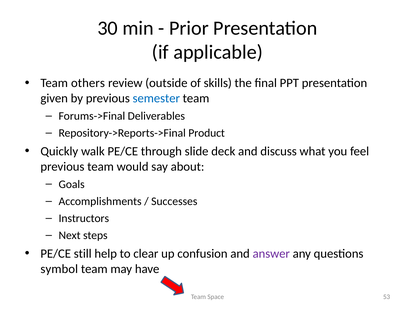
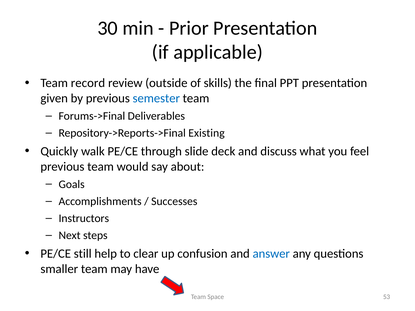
others: others -> record
Product: Product -> Existing
answer colour: purple -> blue
symbol: symbol -> smaller
